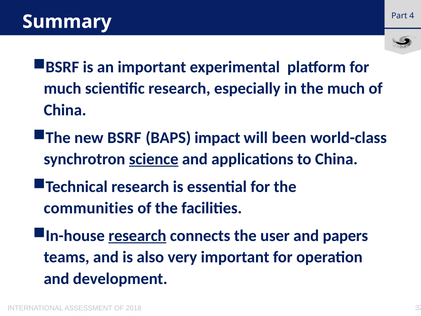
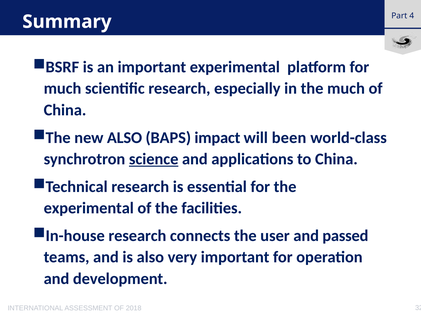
new BSRF: BSRF -> ALSO
communities at (89, 208): communities -> experimental
research at (137, 235) underline: present -> none
papers: papers -> passed
